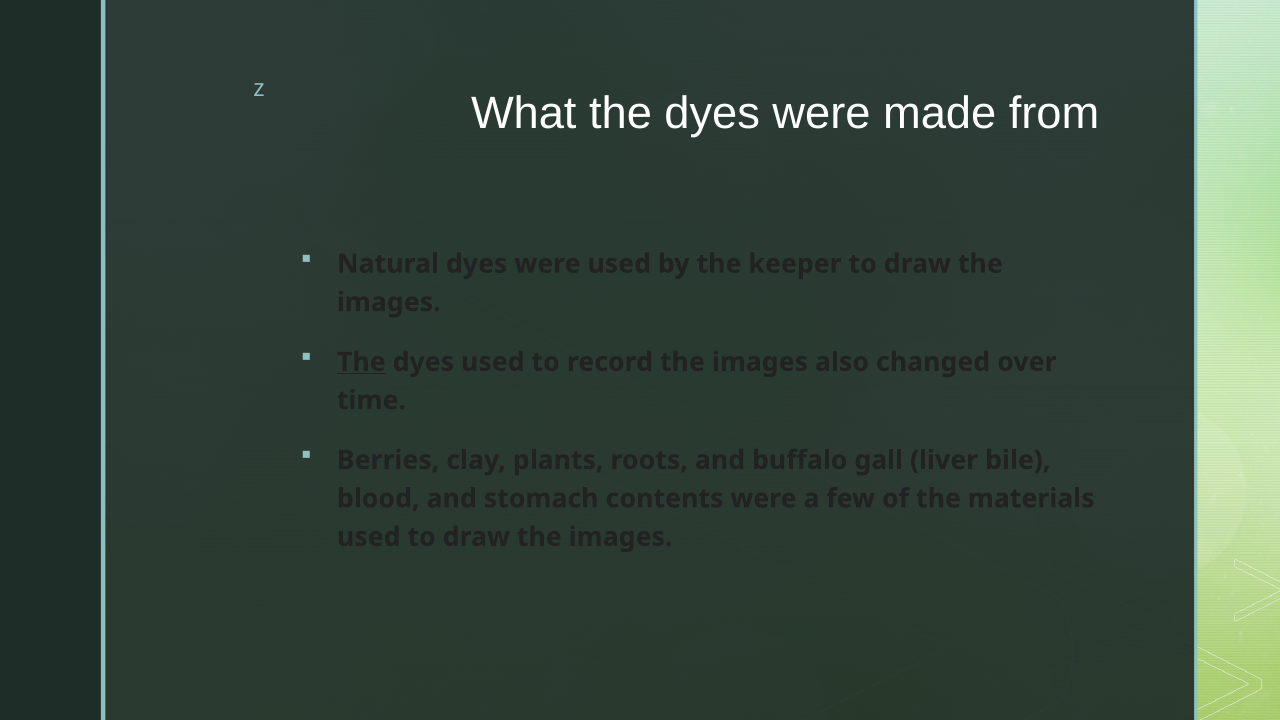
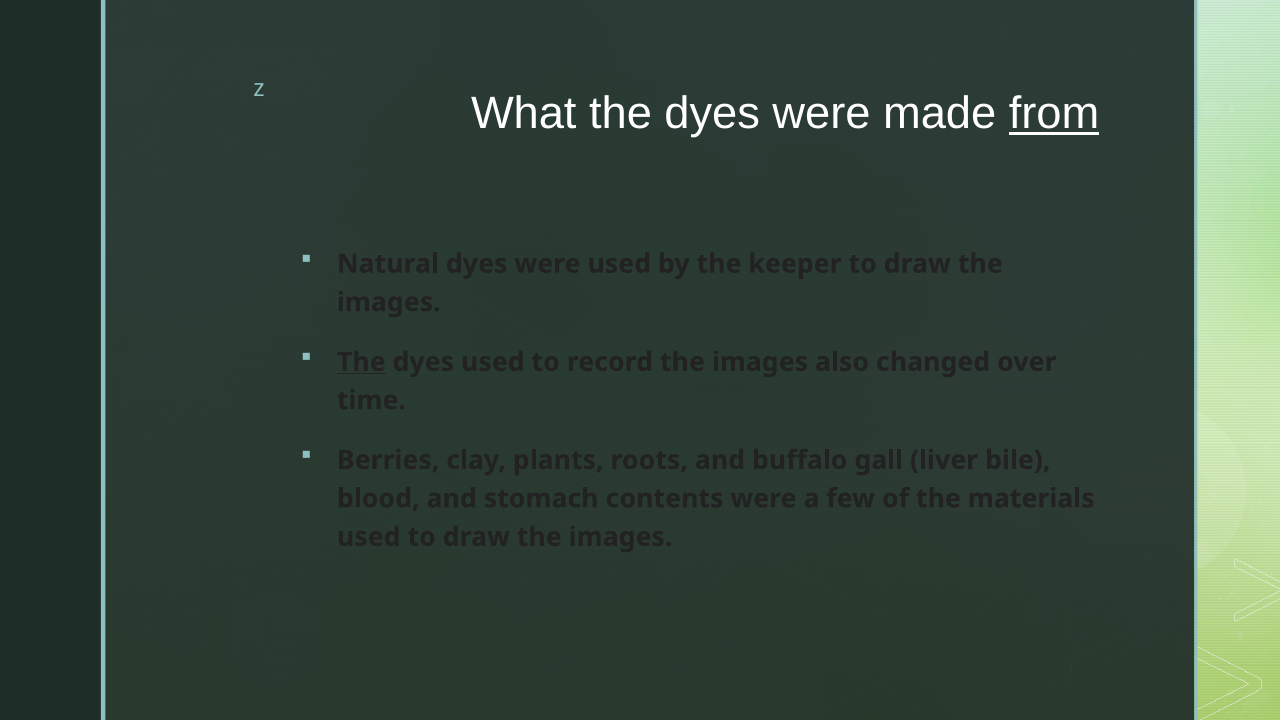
from underline: none -> present
